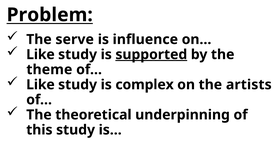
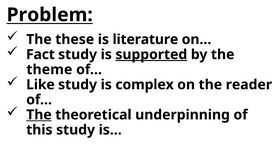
serve: serve -> these
influence: influence -> literature
Like at (40, 54): Like -> Fact
artists: artists -> reader
The at (39, 115) underline: none -> present
